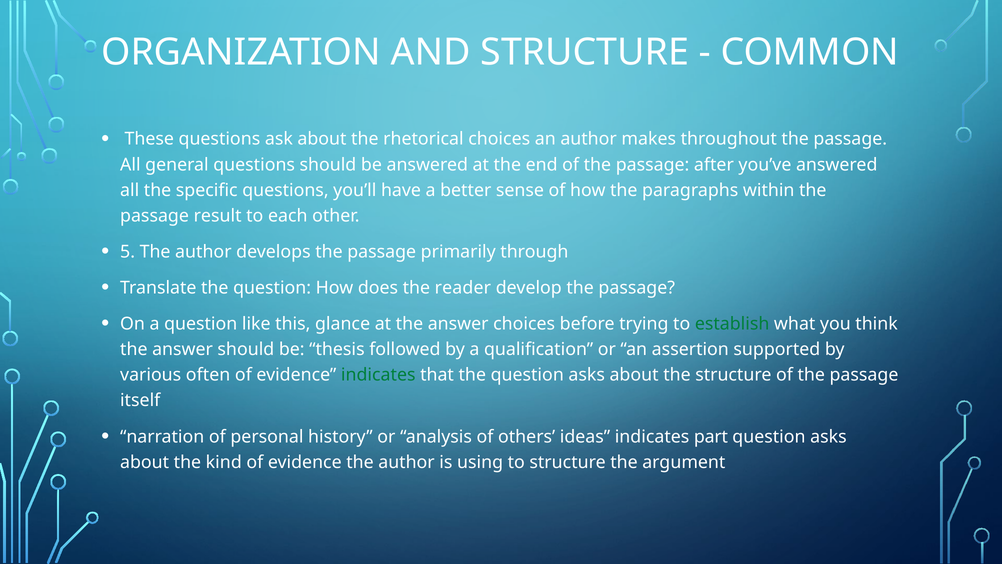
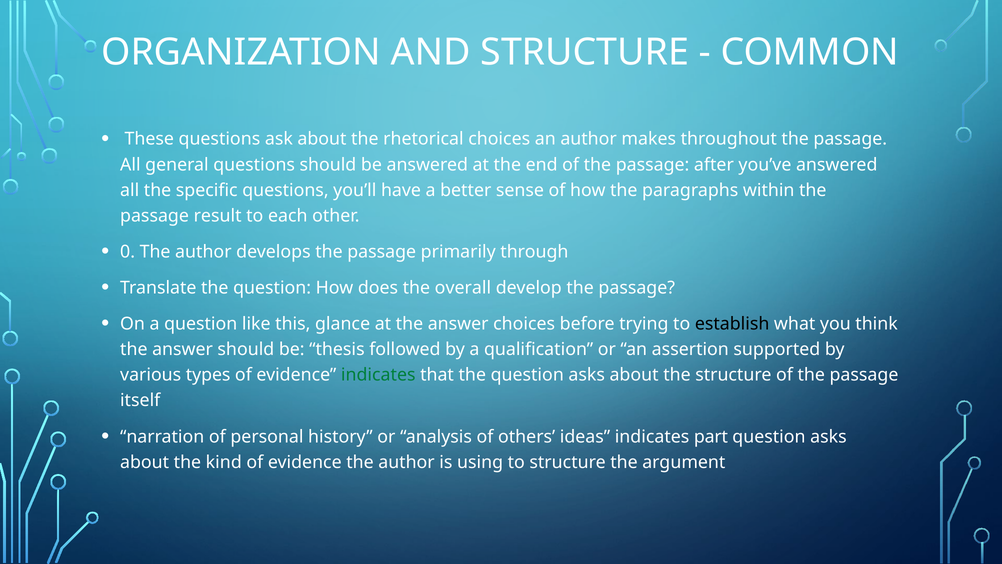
5: 5 -> 0
reader: reader -> overall
establish colour: green -> black
often: often -> types
